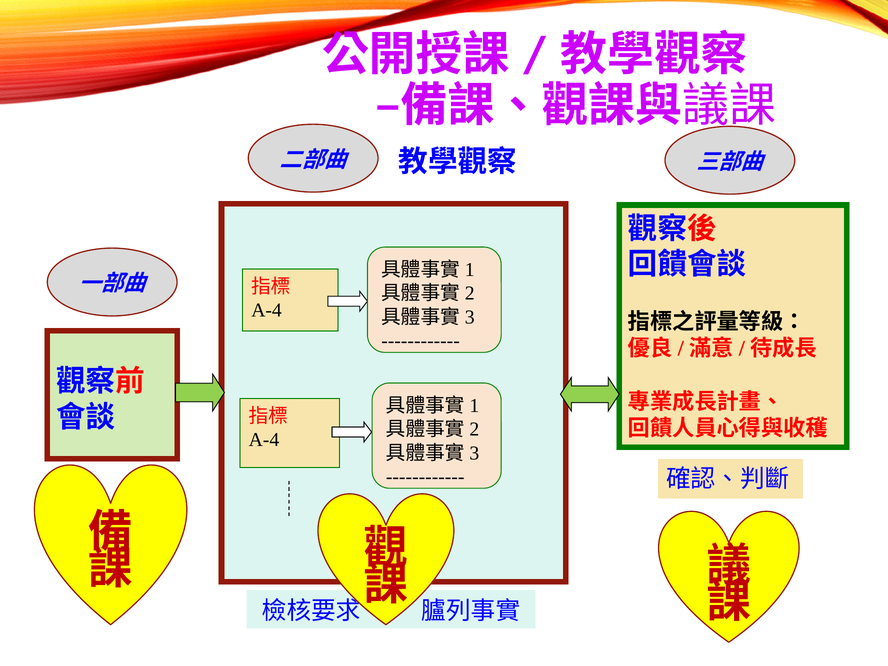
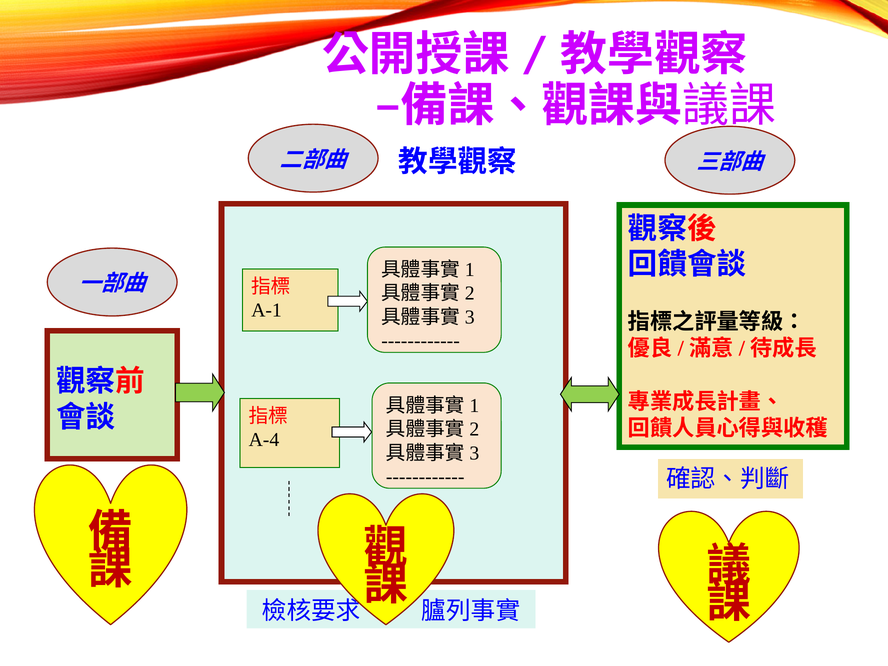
A-4 at (267, 310): A-4 -> A-1
